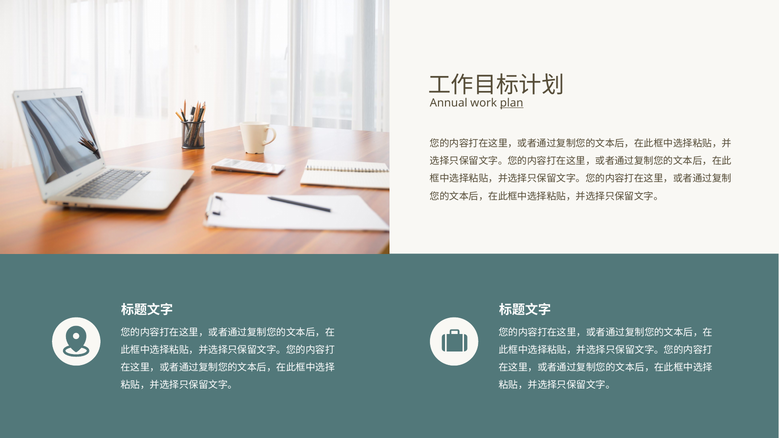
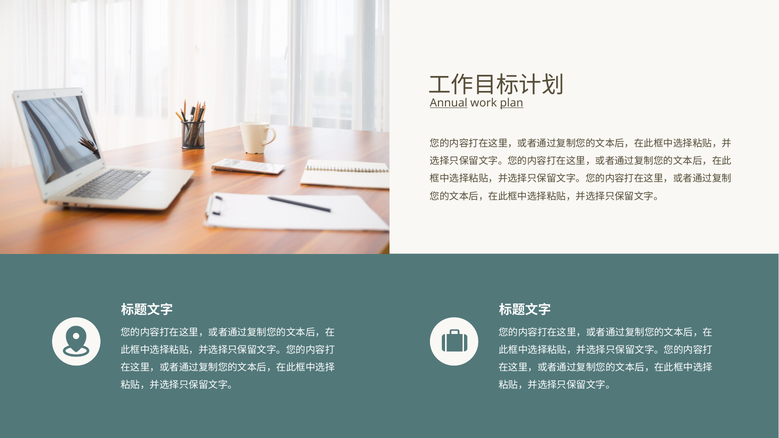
Annual underline: none -> present
